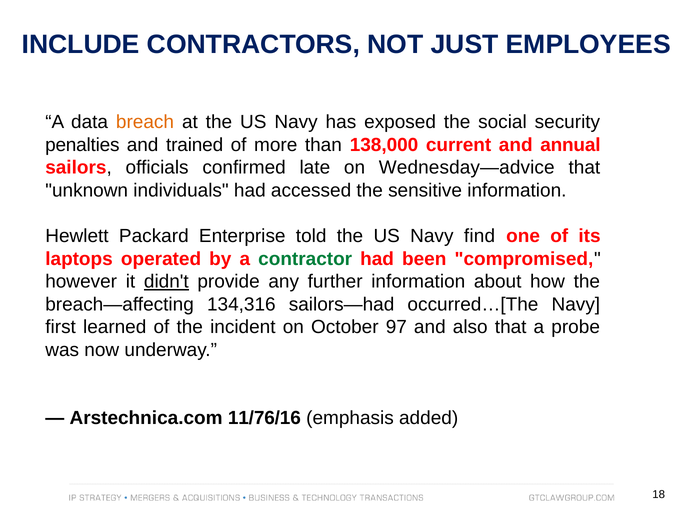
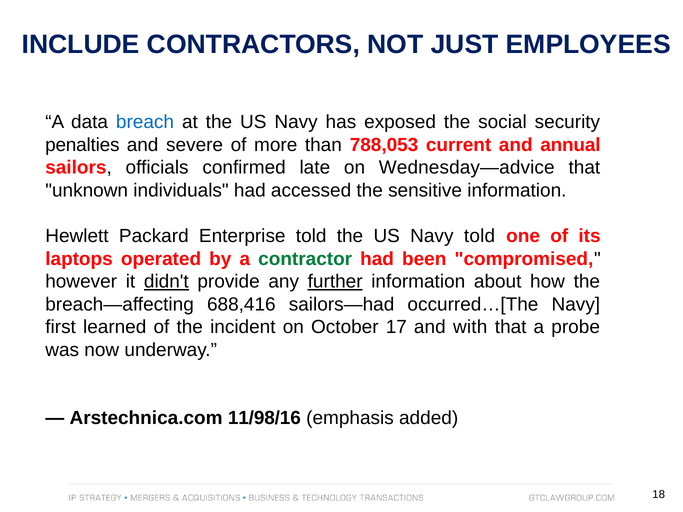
breach colour: orange -> blue
trained: trained -> severe
138,000: 138,000 -> 788,053
Navy find: find -> told
further underline: none -> present
134,316: 134,316 -> 688,416
97: 97 -> 17
also: also -> with
11/76/16: 11/76/16 -> 11/98/16
